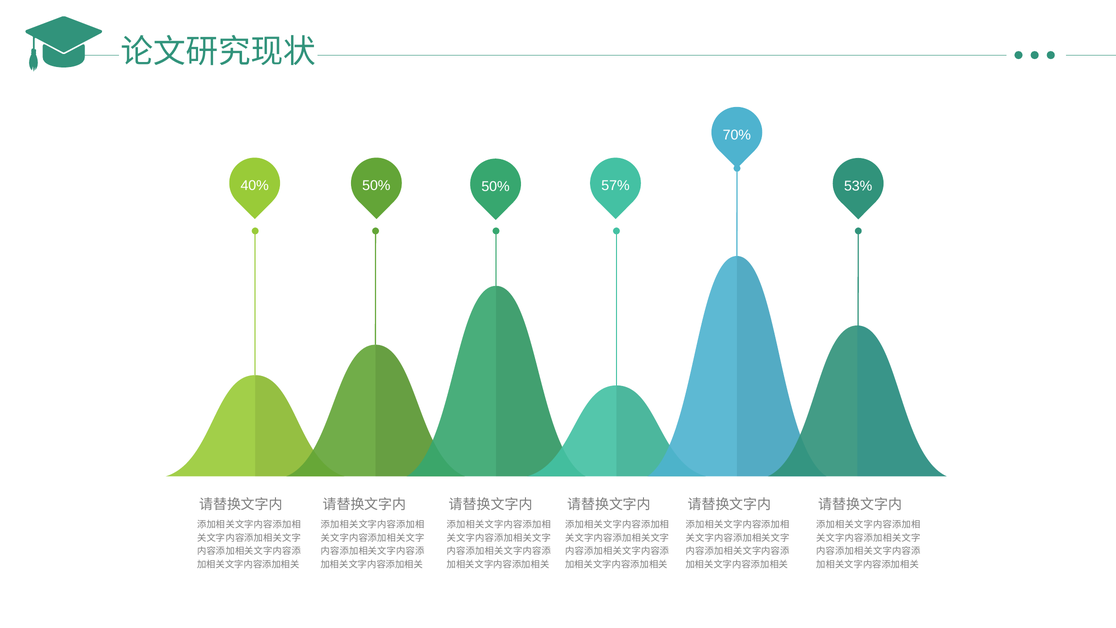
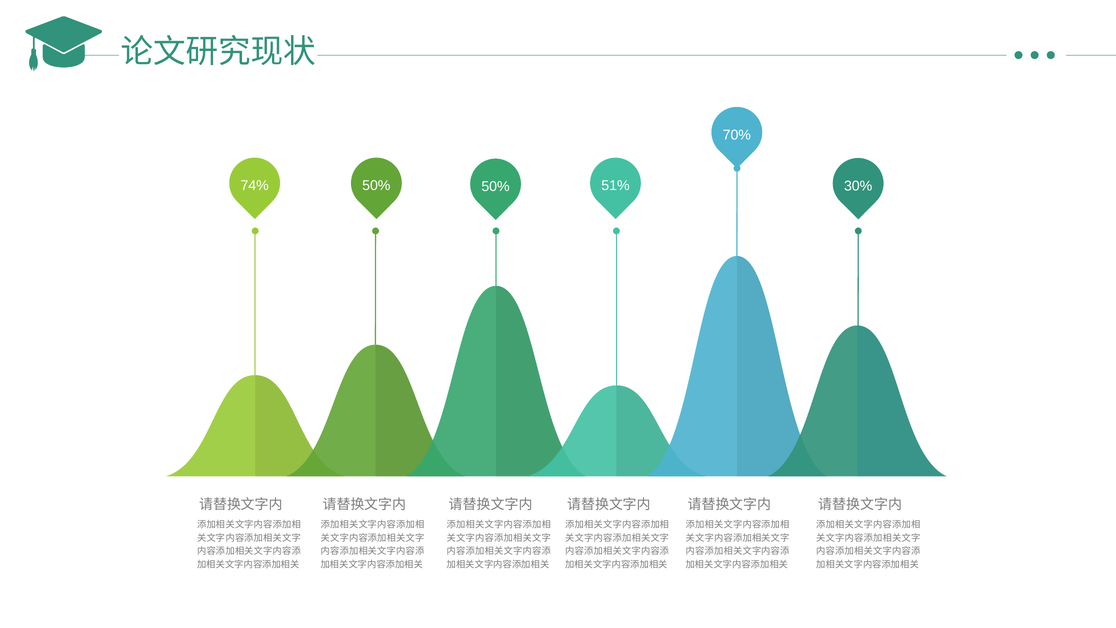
40%: 40% -> 74%
57%: 57% -> 51%
53%: 53% -> 30%
